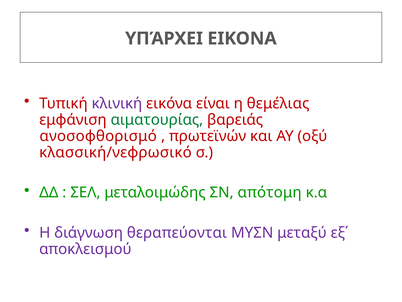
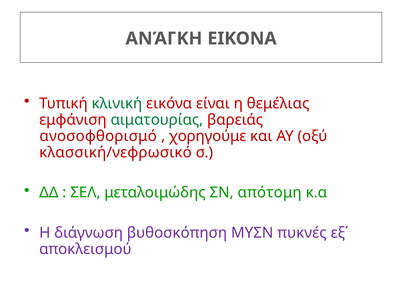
ΥΠΆΡΧΕΙ: ΥΠΆΡΧΕΙ -> ΑΝΆΓΚΗ
κλινική colour: purple -> green
πρωτεϊνών: πρωτεϊνών -> χορηγούμε
θεραπεύονται: θεραπεύονται -> βυθοσκόπηση
μεταξύ: μεταξύ -> πυκνές
